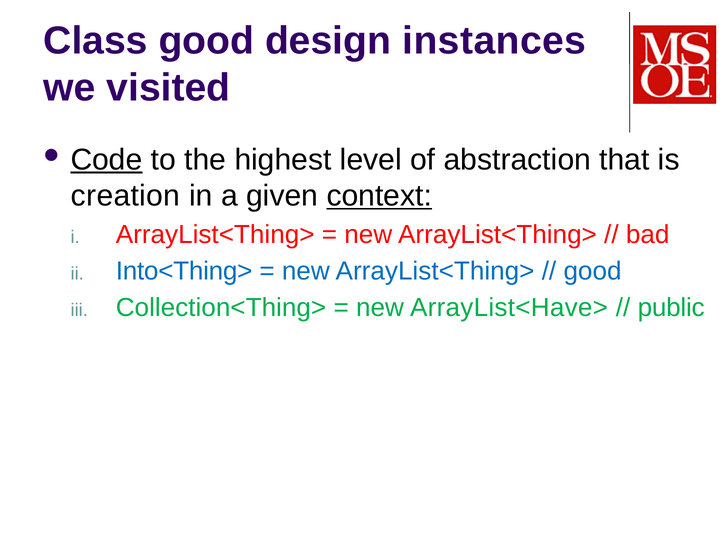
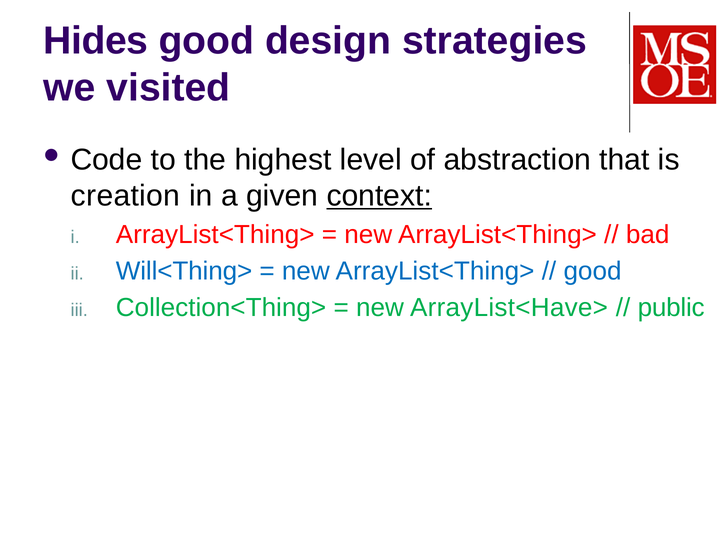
Class: Class -> Hides
instances: instances -> strategies
Code underline: present -> none
Into<Thing>: Into<Thing> -> Will<Thing>
